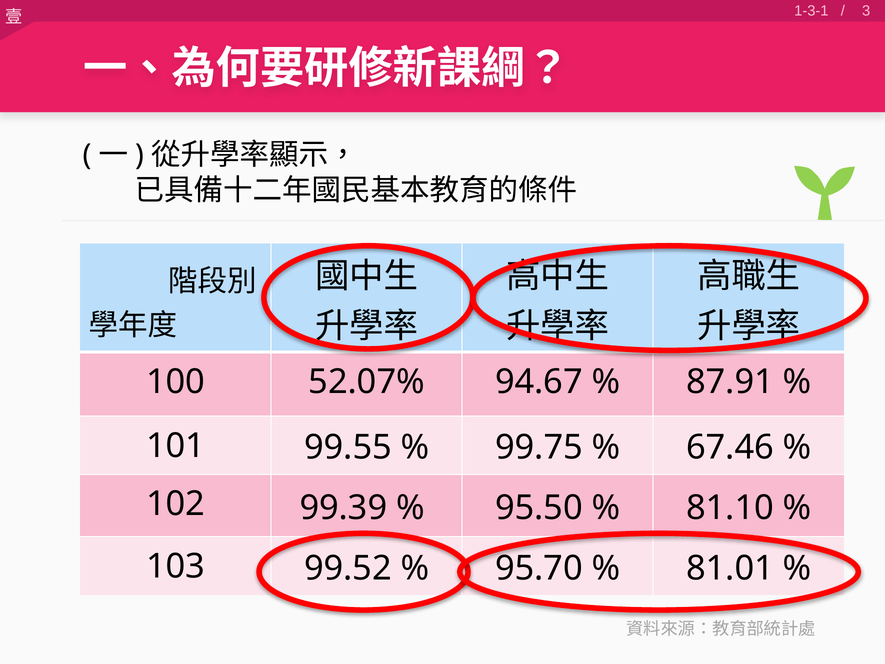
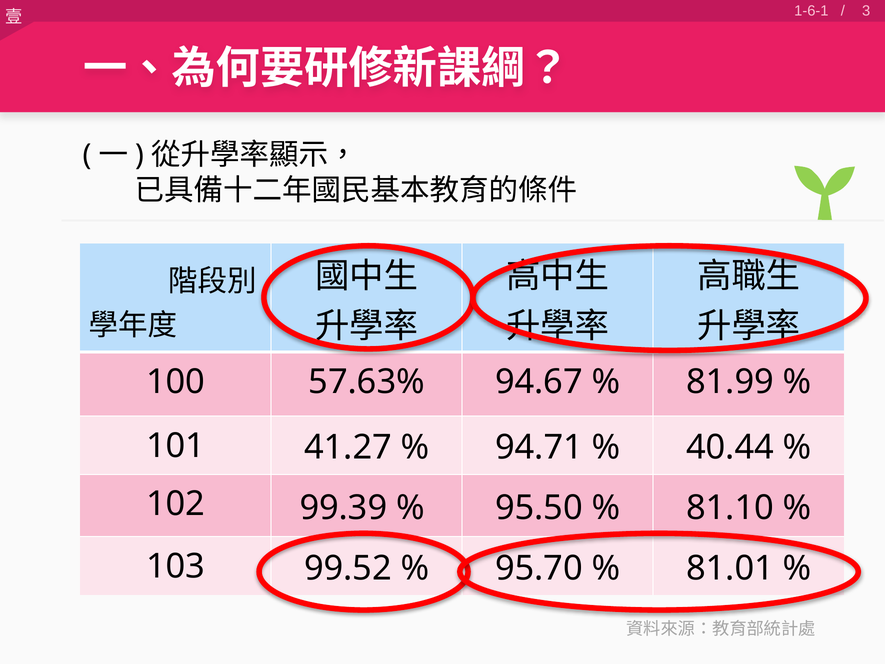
1-3-1: 1-3-1 -> 1-6-1
52.07%: 52.07% -> 57.63%
87.91: 87.91 -> 81.99
99.55: 99.55 -> 41.27
99.75: 99.75 -> 94.71
67.46: 67.46 -> 40.44
